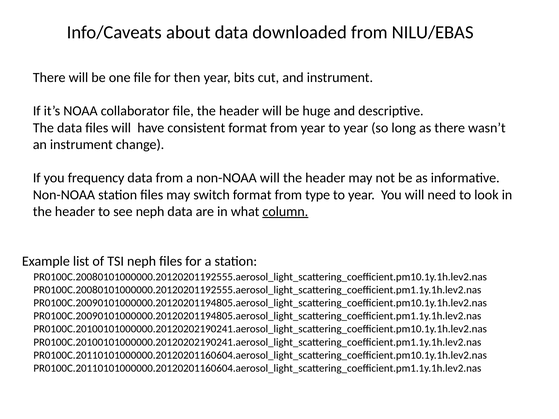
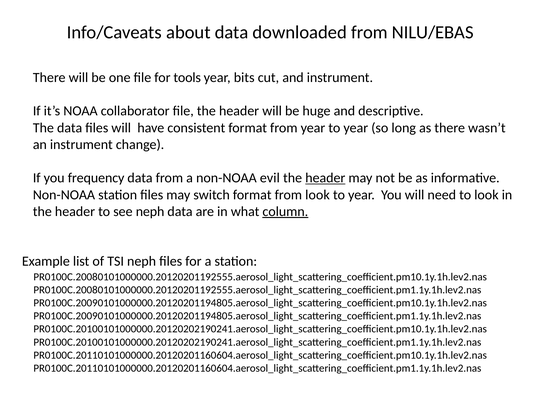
then: then -> tools
non-NOAA will: will -> evil
header at (325, 178) underline: none -> present
from type: type -> look
